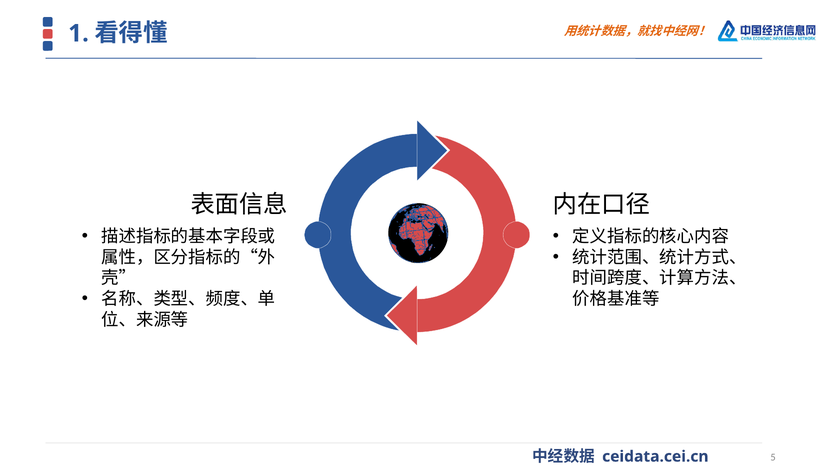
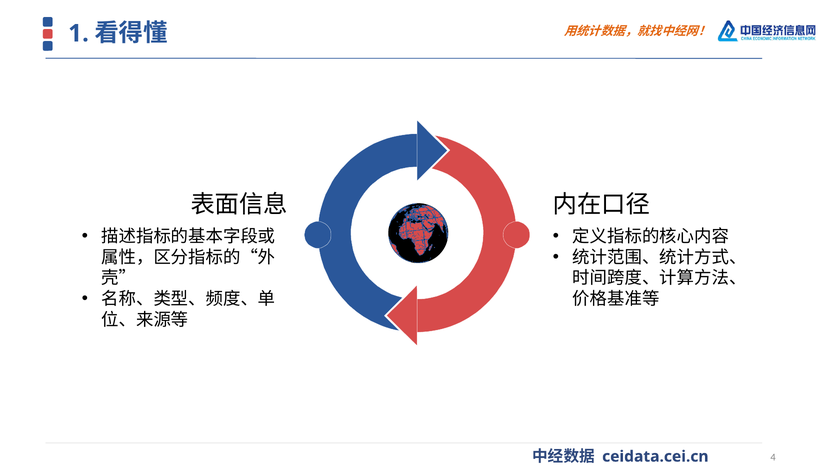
5: 5 -> 4
